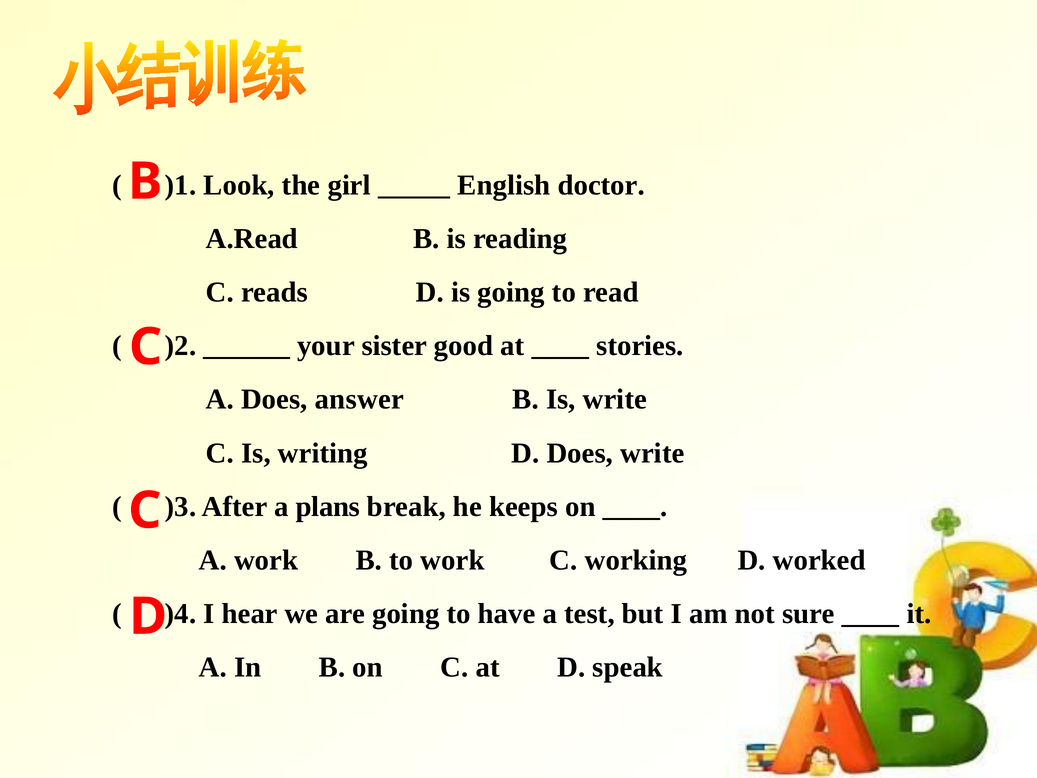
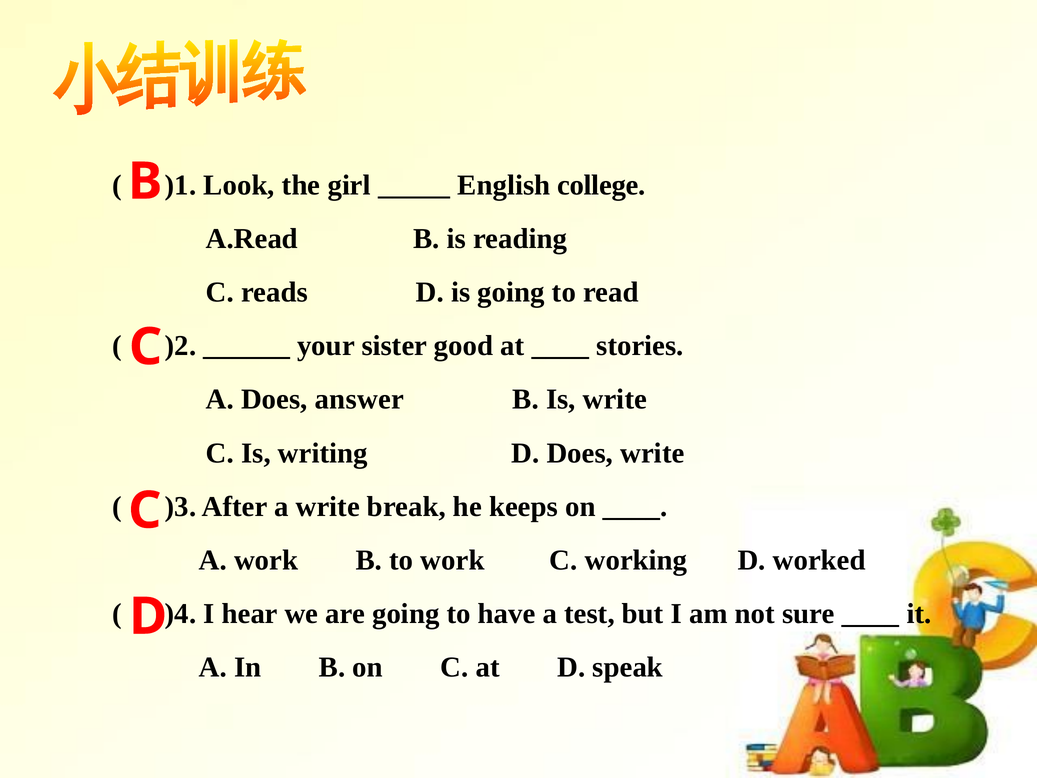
doctor: doctor -> college
a plans: plans -> write
